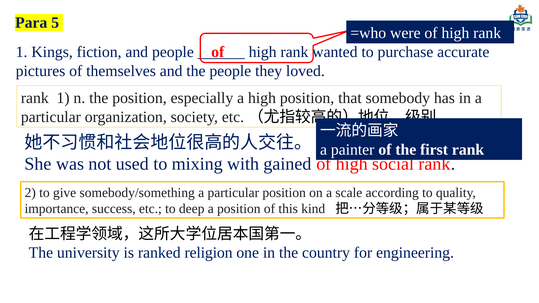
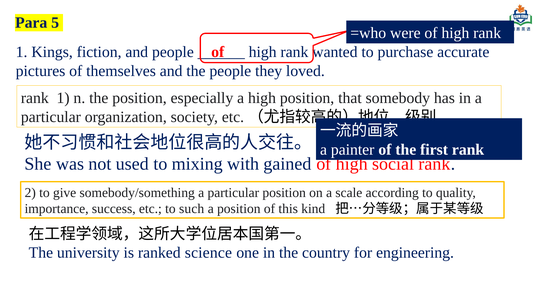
deep: deep -> such
religion: religion -> science
